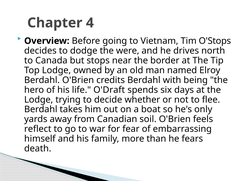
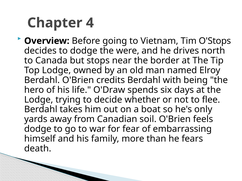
O'Draft: O'Draft -> O'Draw
reflect at (38, 129): reflect -> dodge
